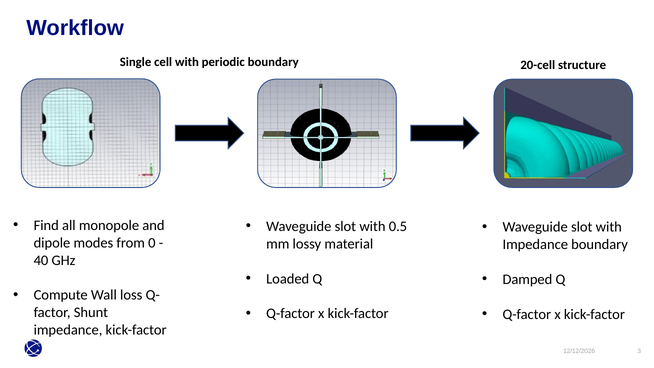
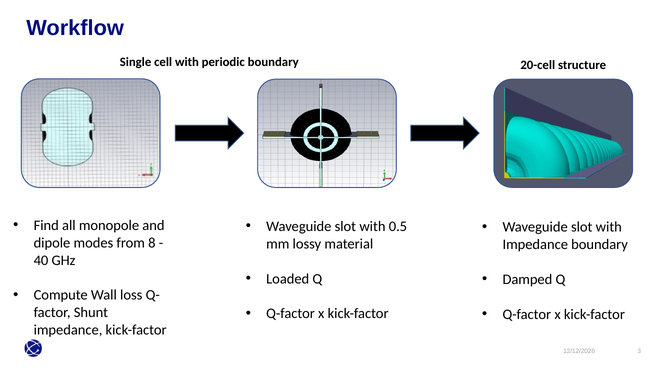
0: 0 -> 8
